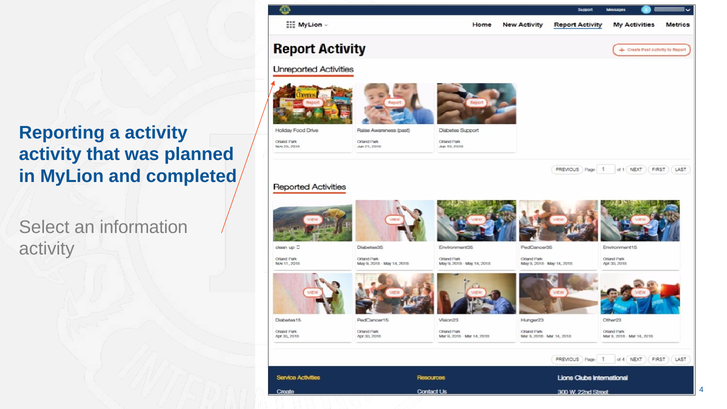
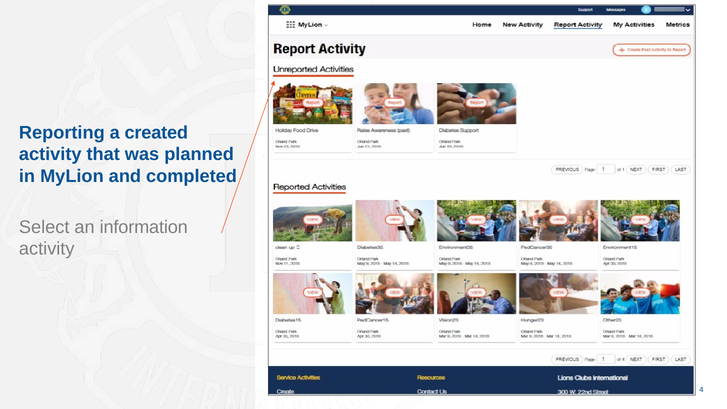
a activity: activity -> created
